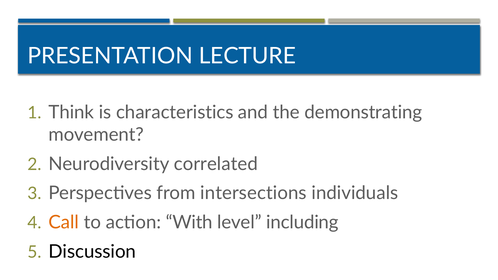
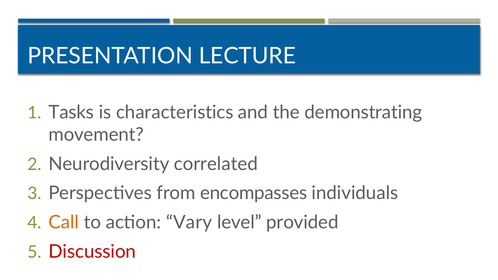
Think: Think -> Tasks
intersections: intersections -> encompasses
With: With -> Vary
including: including -> provided
Discussion colour: black -> red
